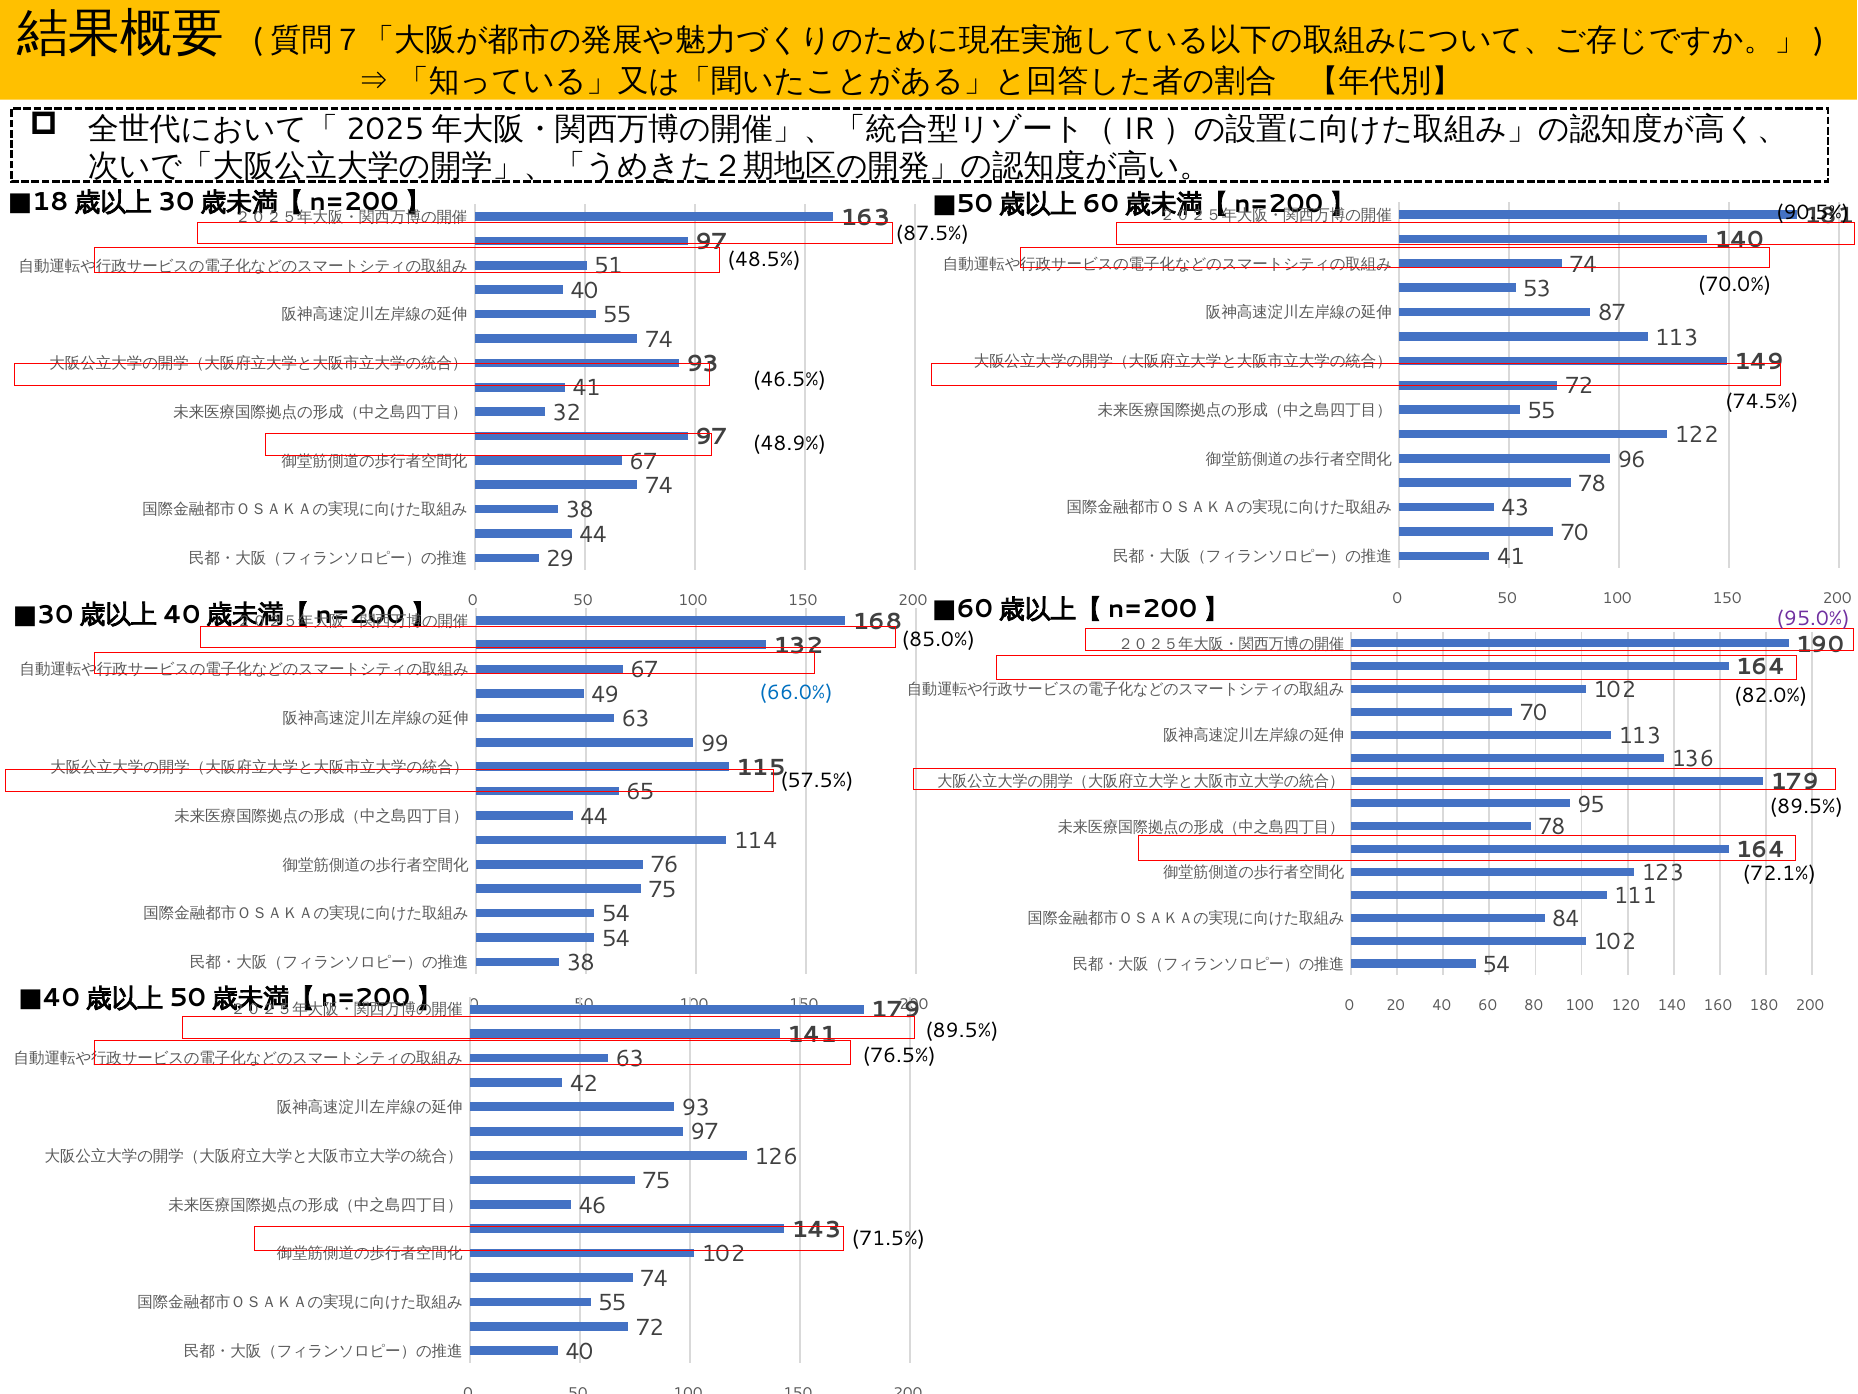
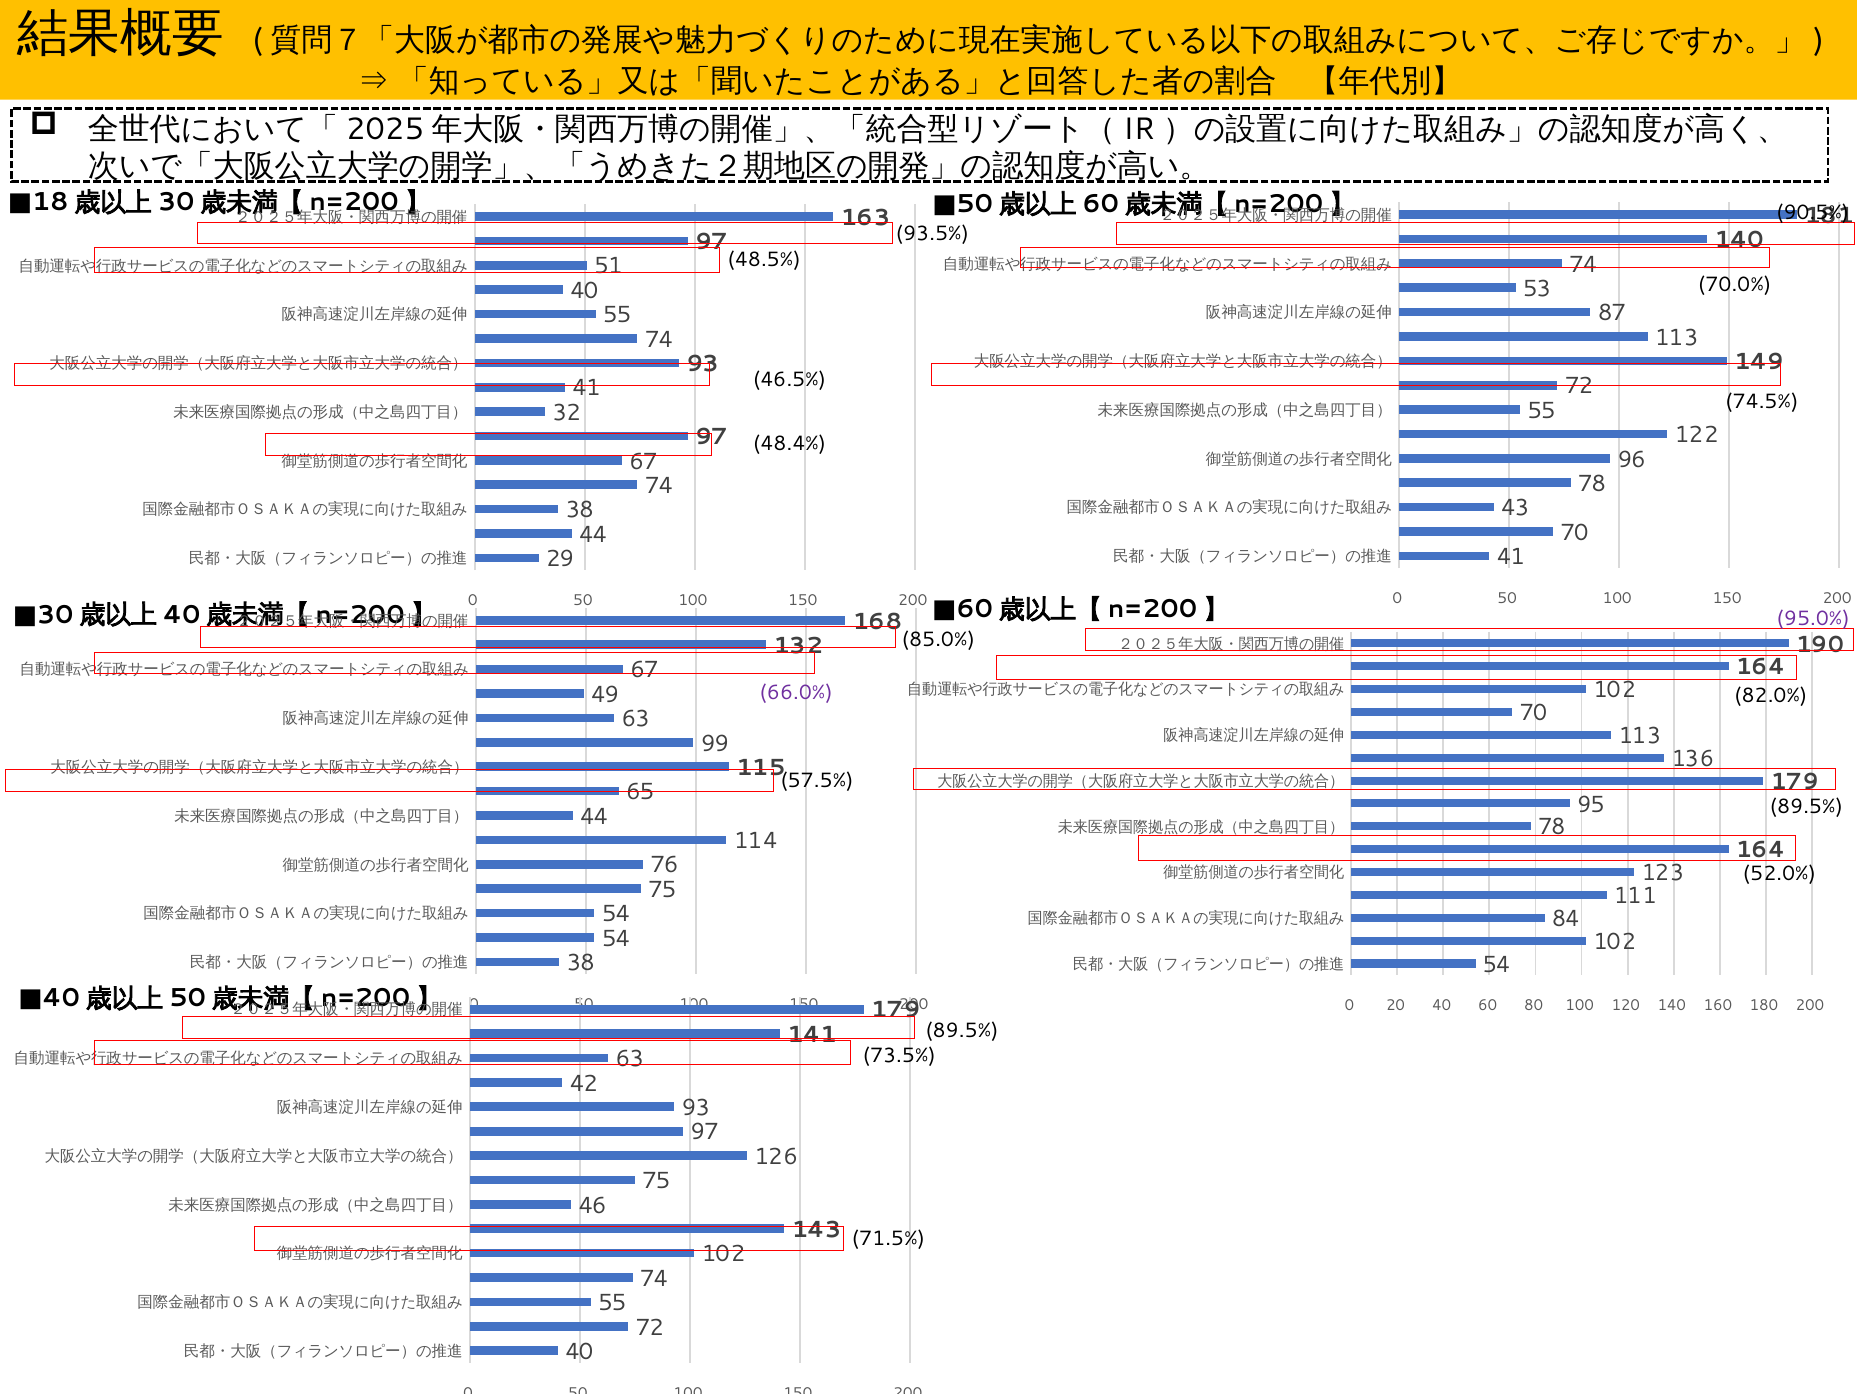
87.5%: 87.5% -> 93.5%
48.9%: 48.9% -> 48.4%
66.0% colour: blue -> purple
72.1%: 72.1% -> 52.0%
76.5%: 76.5% -> 73.5%
